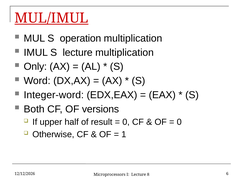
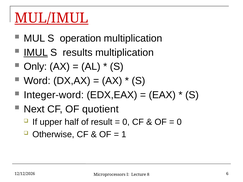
IMUL underline: none -> present
lecture at (78, 53): lecture -> results
Both: Both -> Next
versions: versions -> quotient
